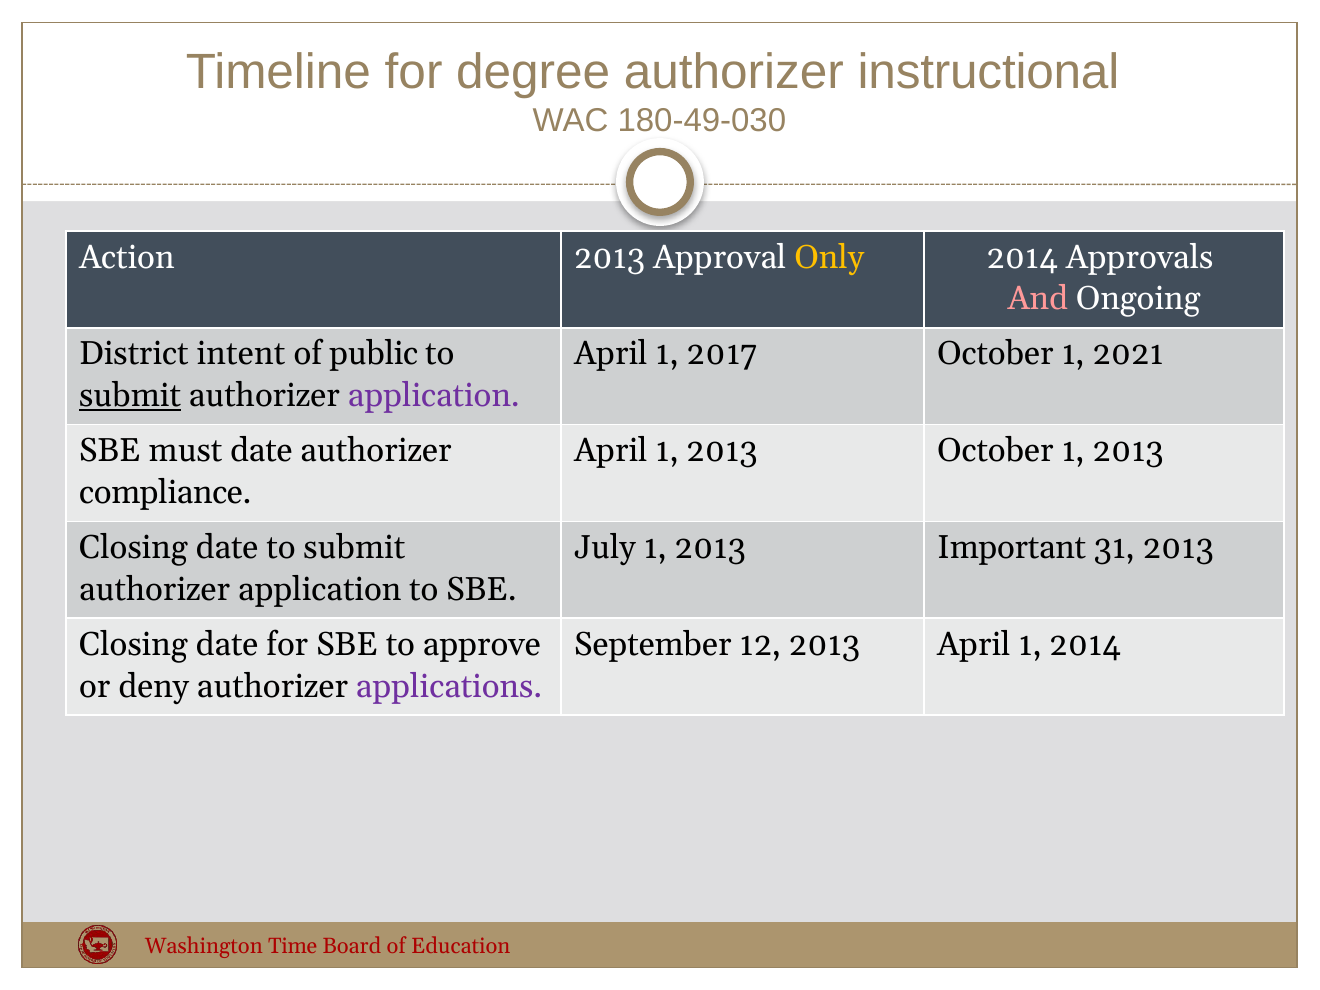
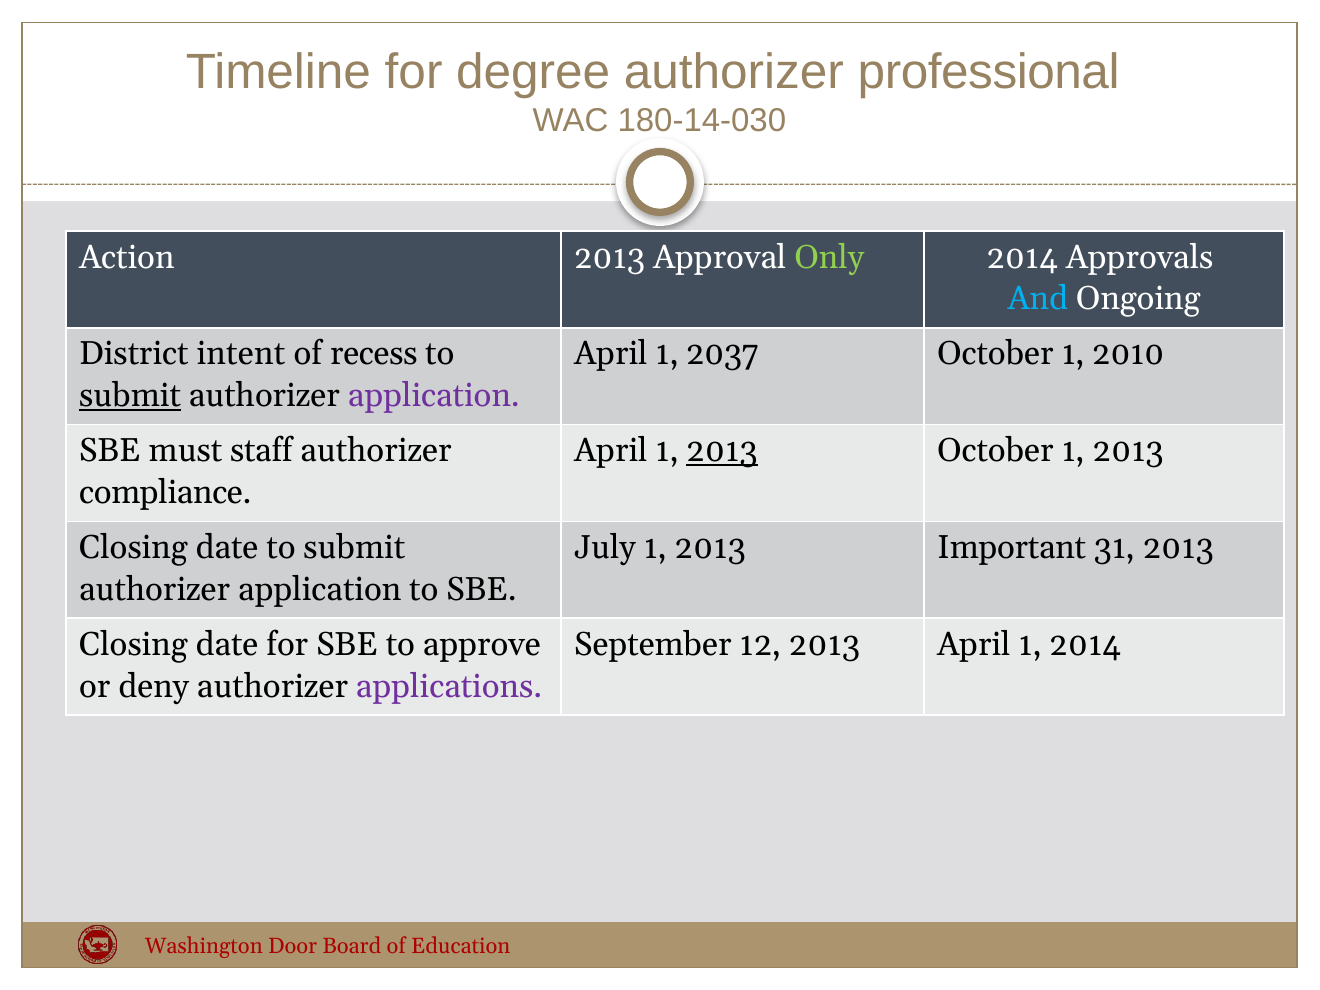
instructional: instructional -> professional
180-49-030: 180-49-030 -> 180-14-030
Only colour: yellow -> light green
And colour: pink -> light blue
public: public -> recess
2017: 2017 -> 2037
2021: 2021 -> 2010
must date: date -> staff
2013 at (722, 451) underline: none -> present
Time: Time -> Door
